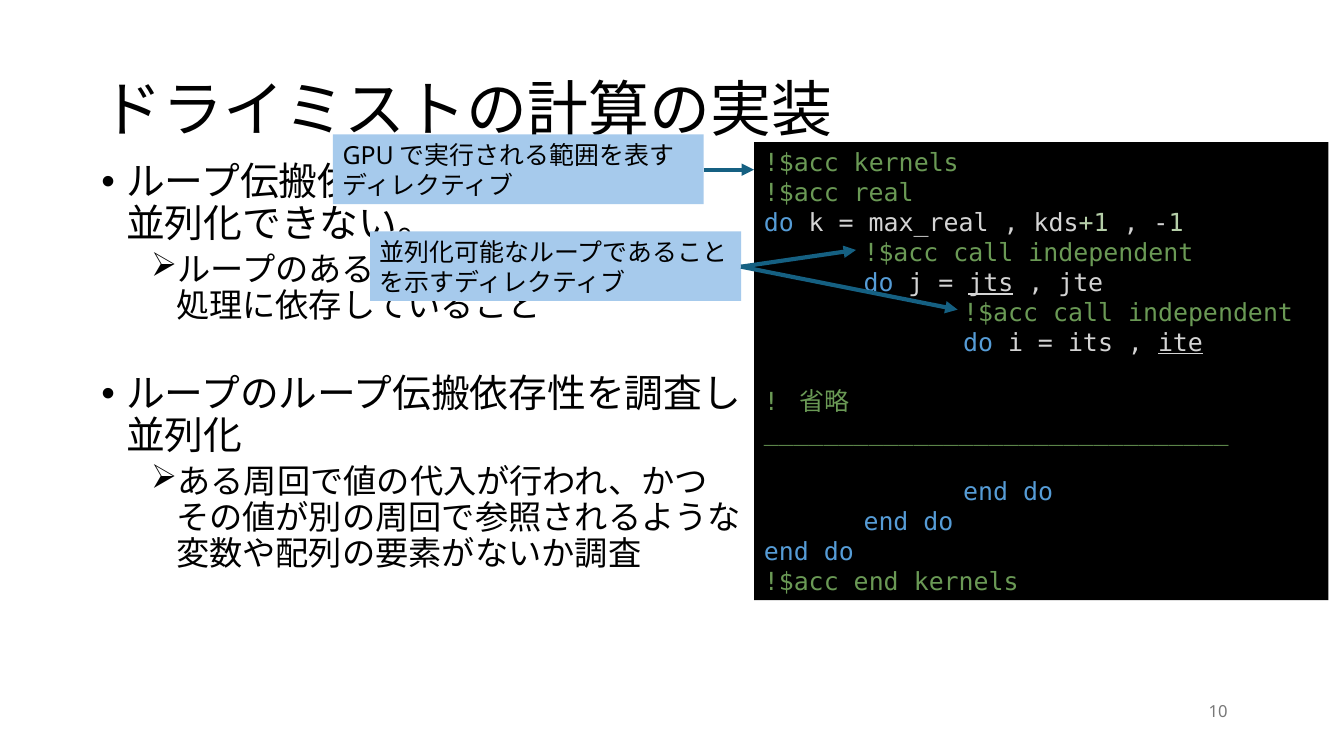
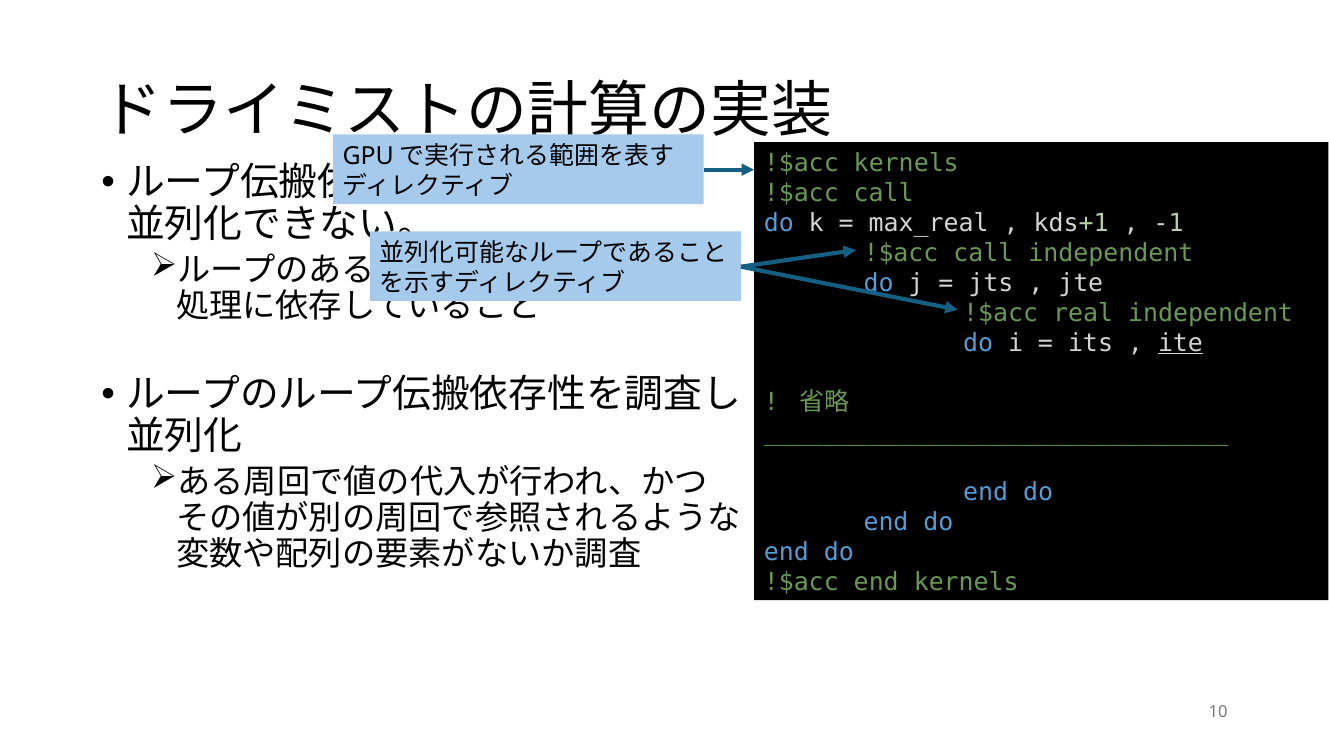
real at (884, 194): real -> call
jts underline: present -> none
call at (1083, 313): call -> real
